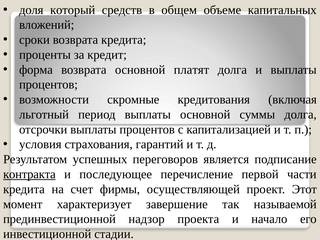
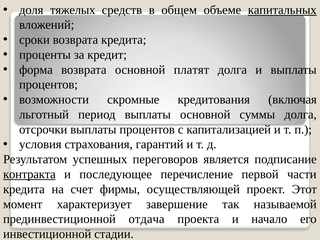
который: который -> тяжелых
капитальных underline: none -> present
надзор: надзор -> отдача
